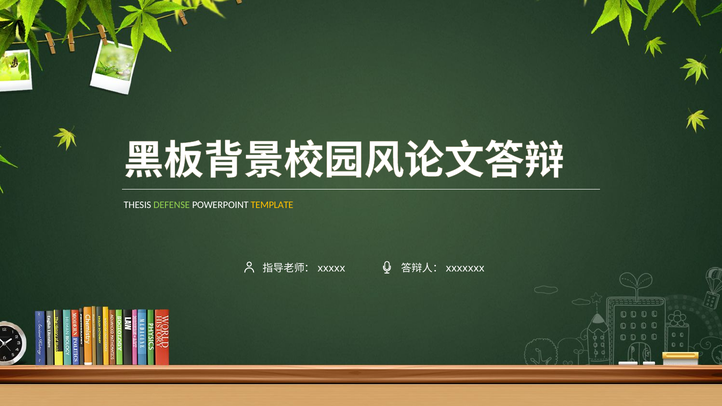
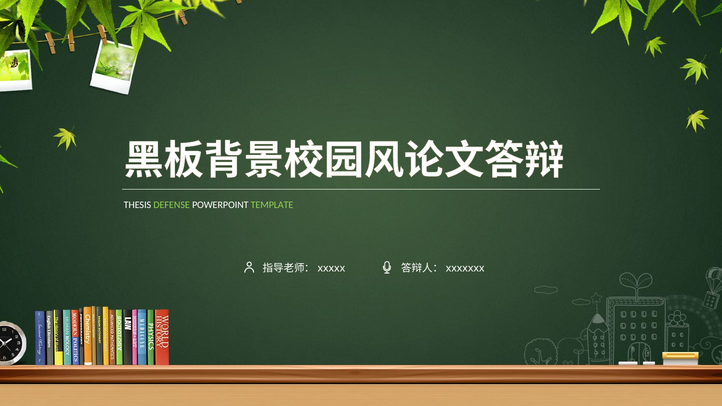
TEMPLATE colour: yellow -> light green
